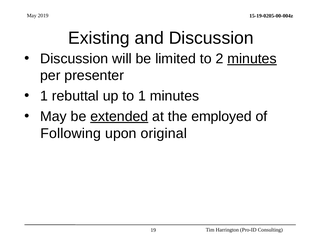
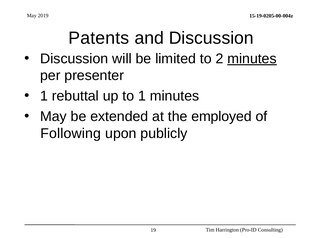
Existing: Existing -> Patents
extended underline: present -> none
original: original -> publicly
